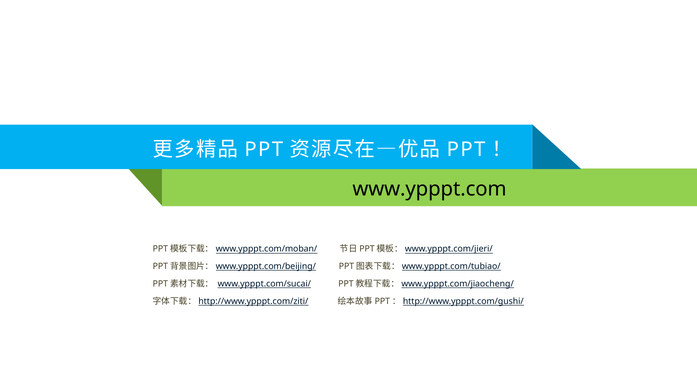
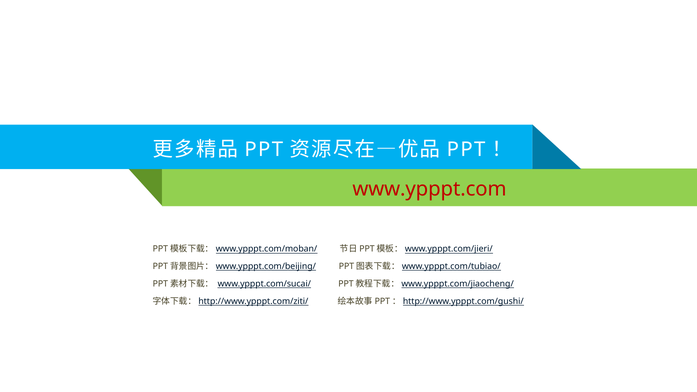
www.ypppt.com colour: black -> red
